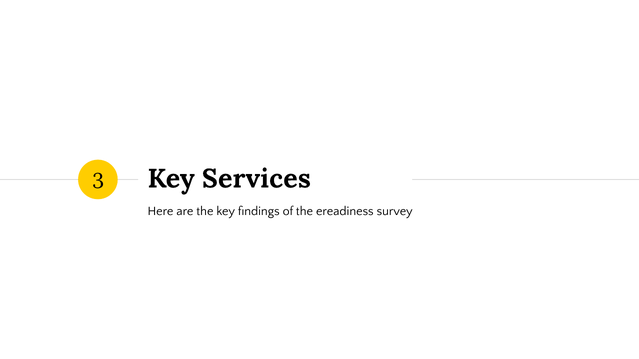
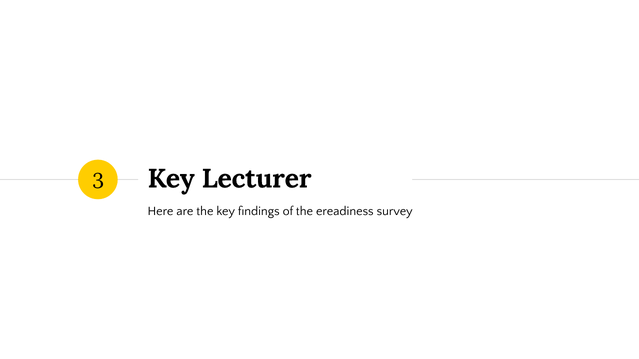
Services: Services -> Lecturer
